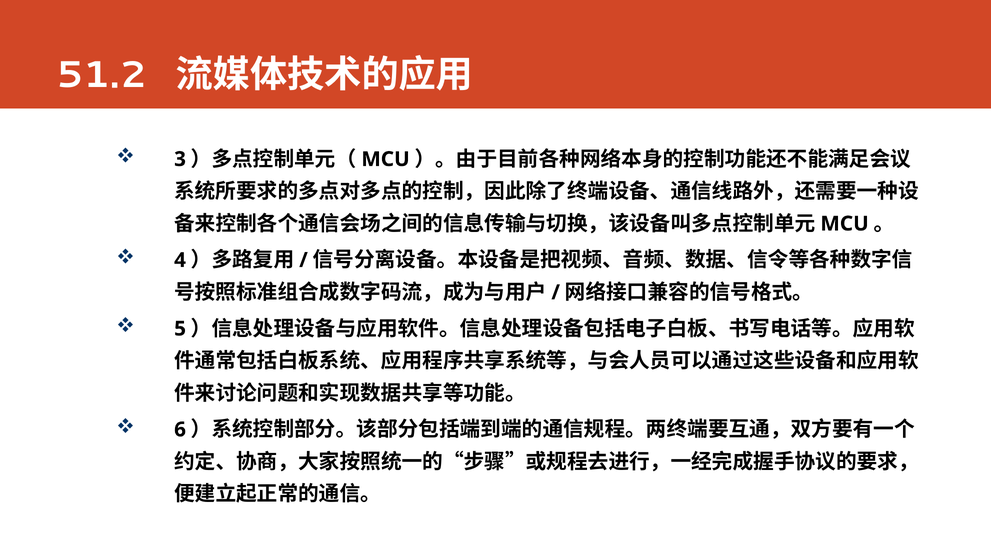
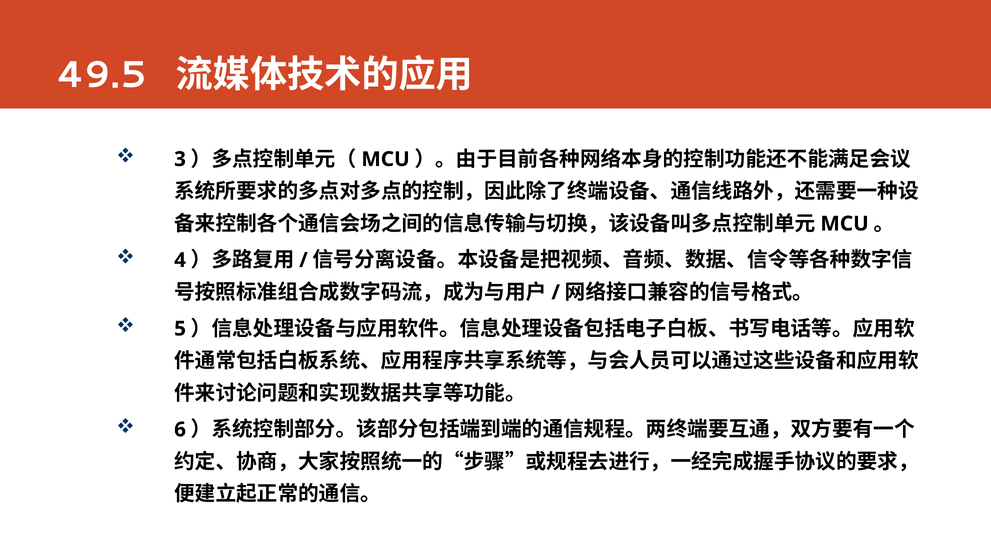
51.2: 51.2 -> 49.5
